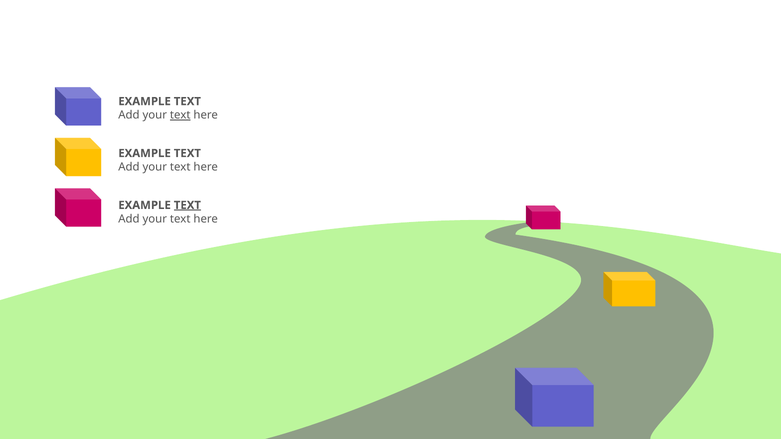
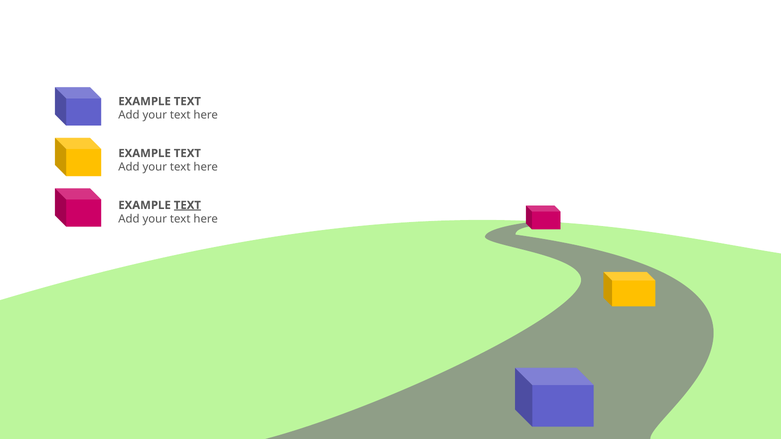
text at (180, 115) underline: present -> none
